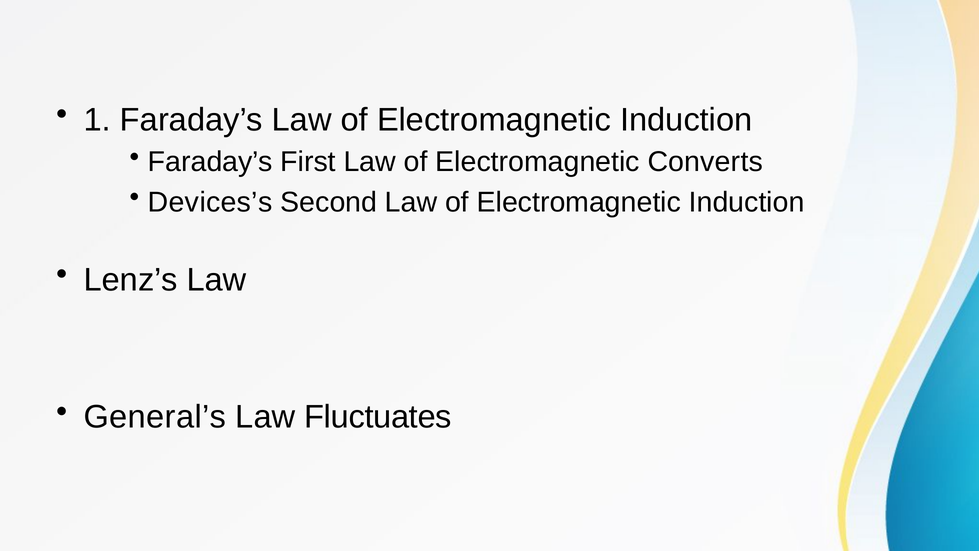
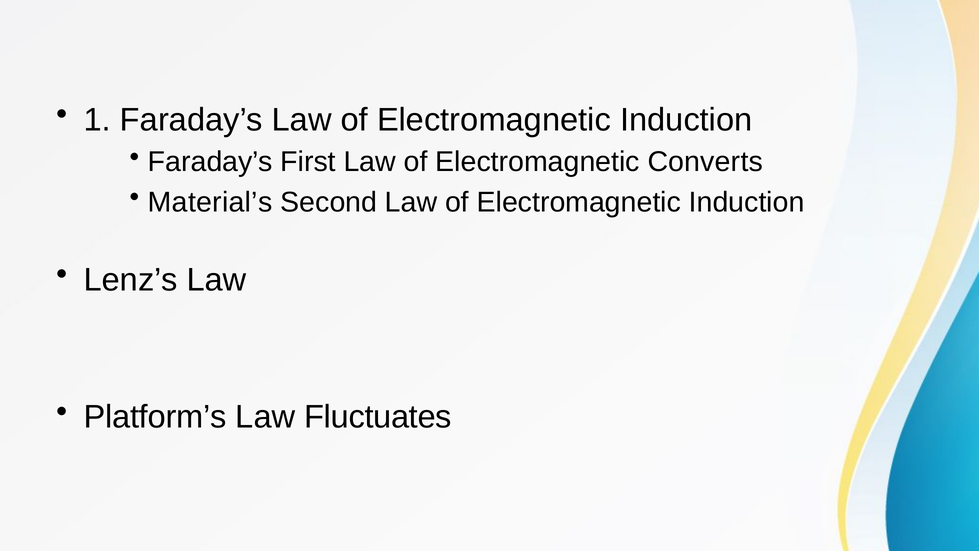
Devices’s: Devices’s -> Material’s
General’s: General’s -> Platform’s
